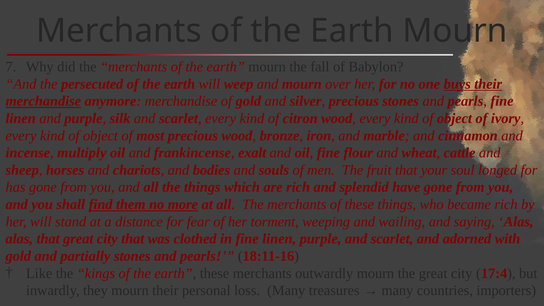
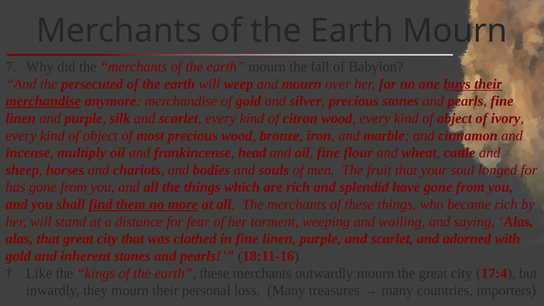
exalt: exalt -> head
partially: partially -> inherent
